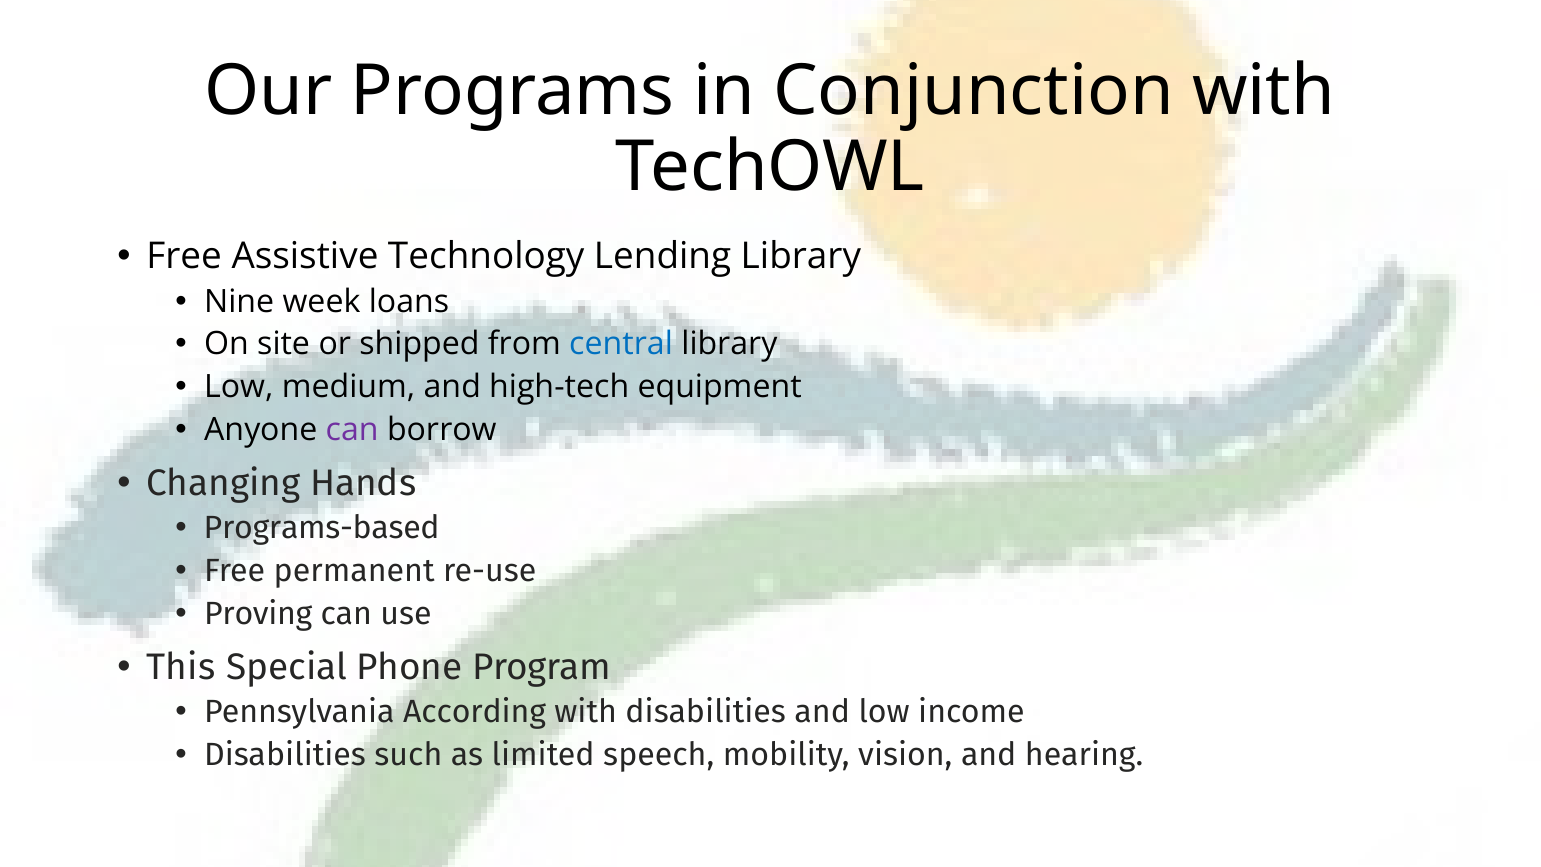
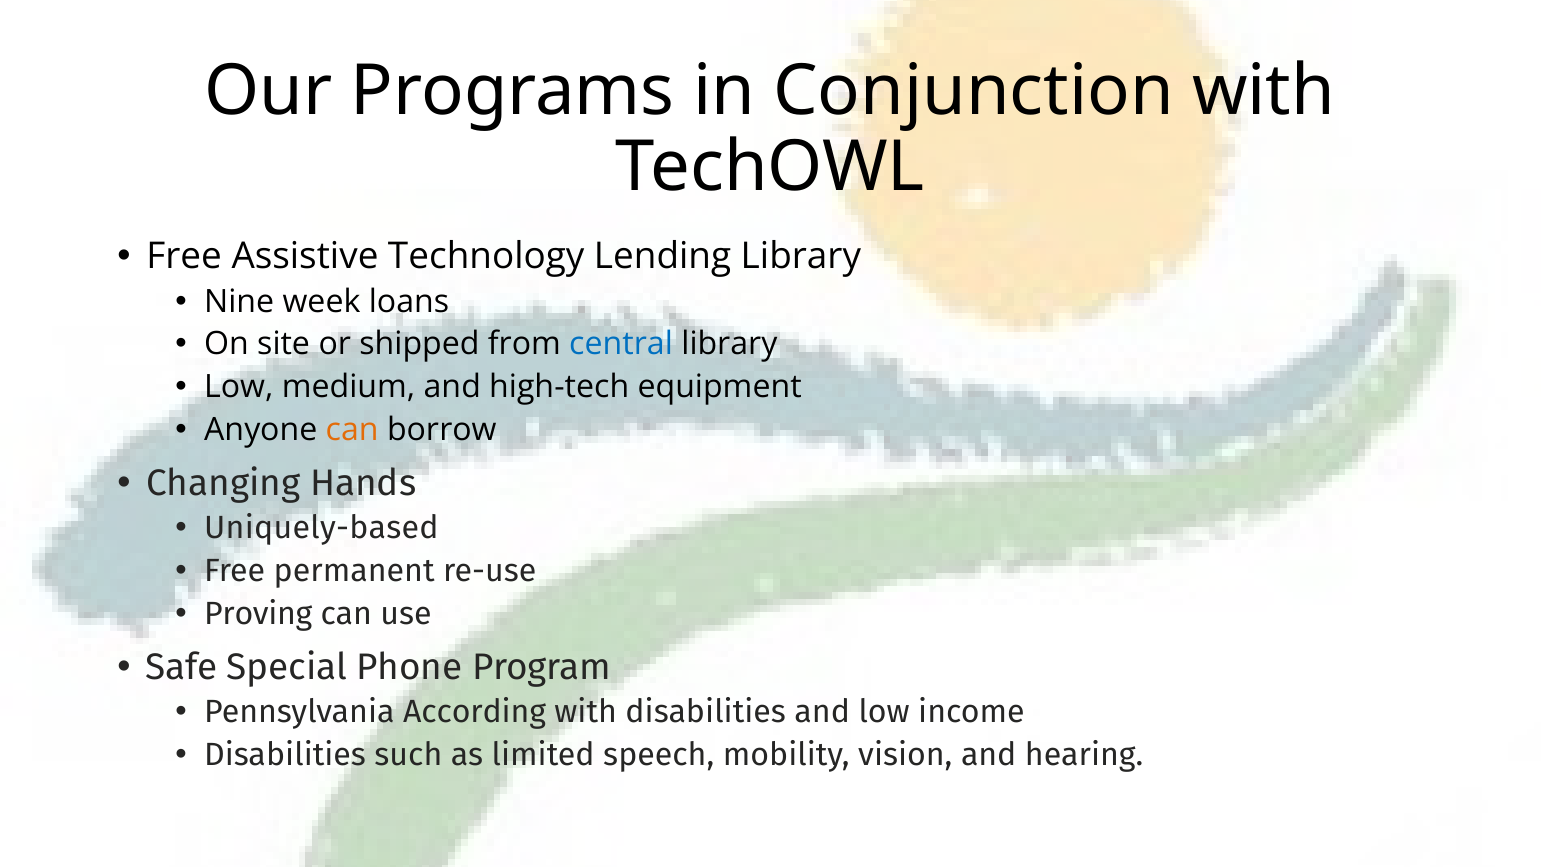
can at (352, 430) colour: purple -> orange
Programs-based: Programs-based -> Uniquely-based
This: This -> Safe
